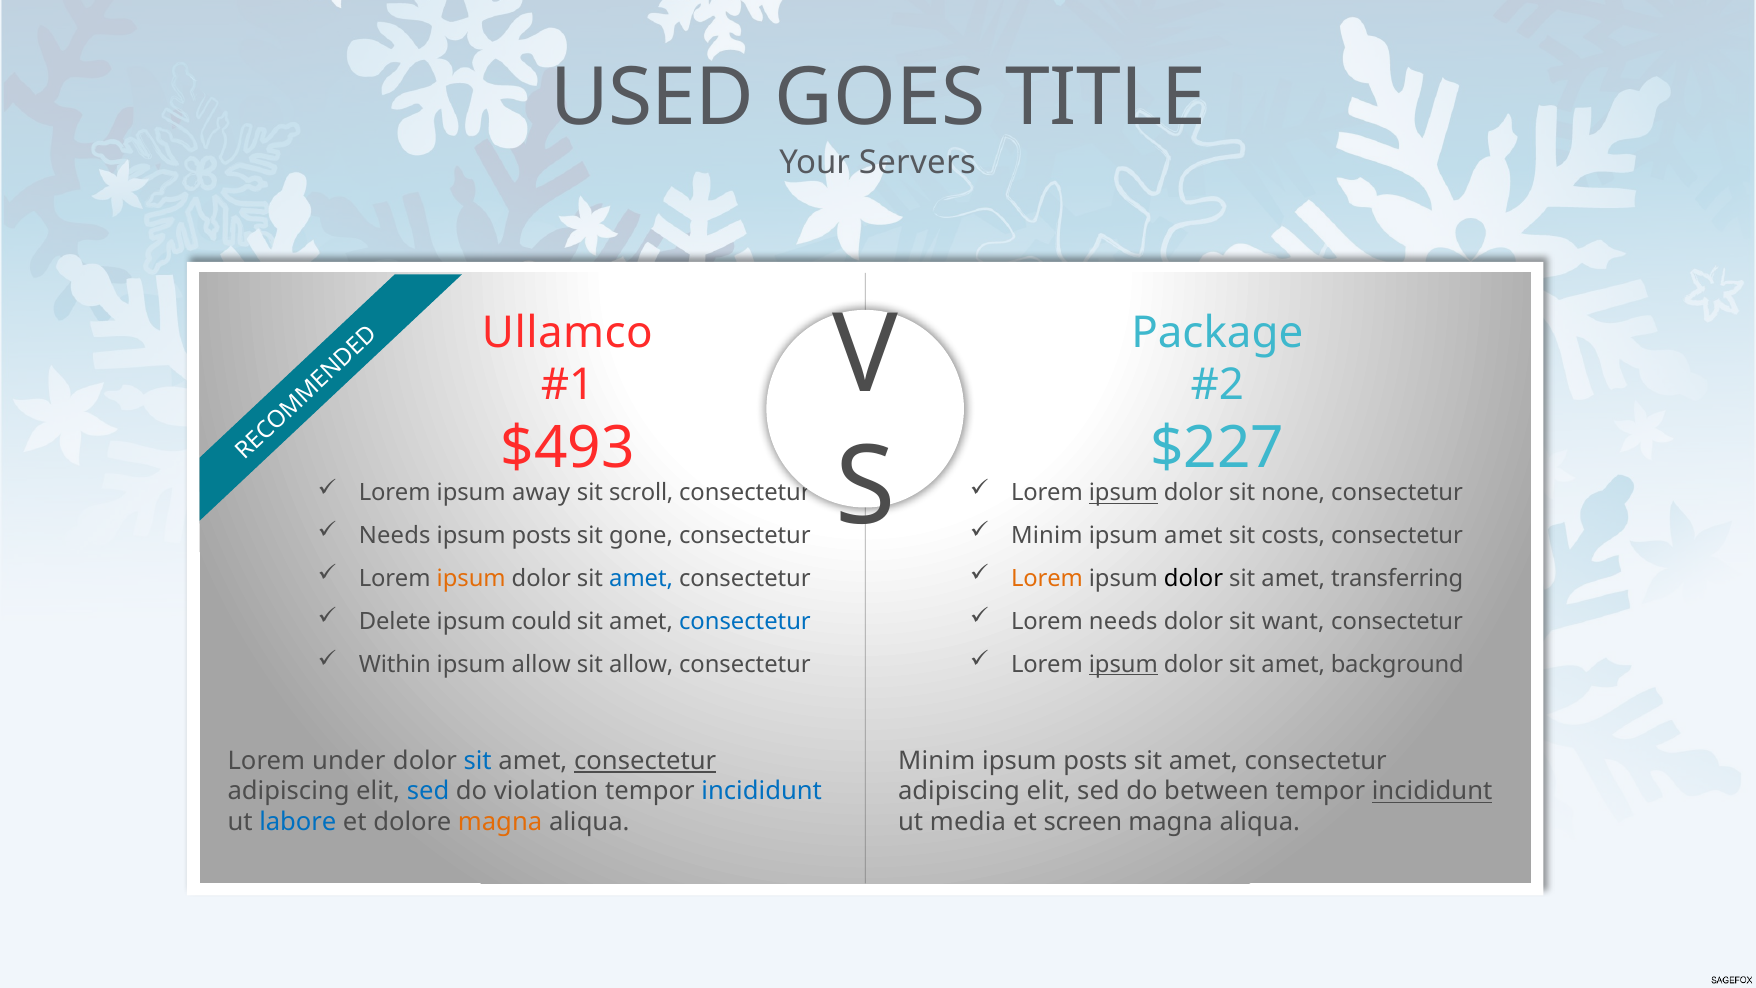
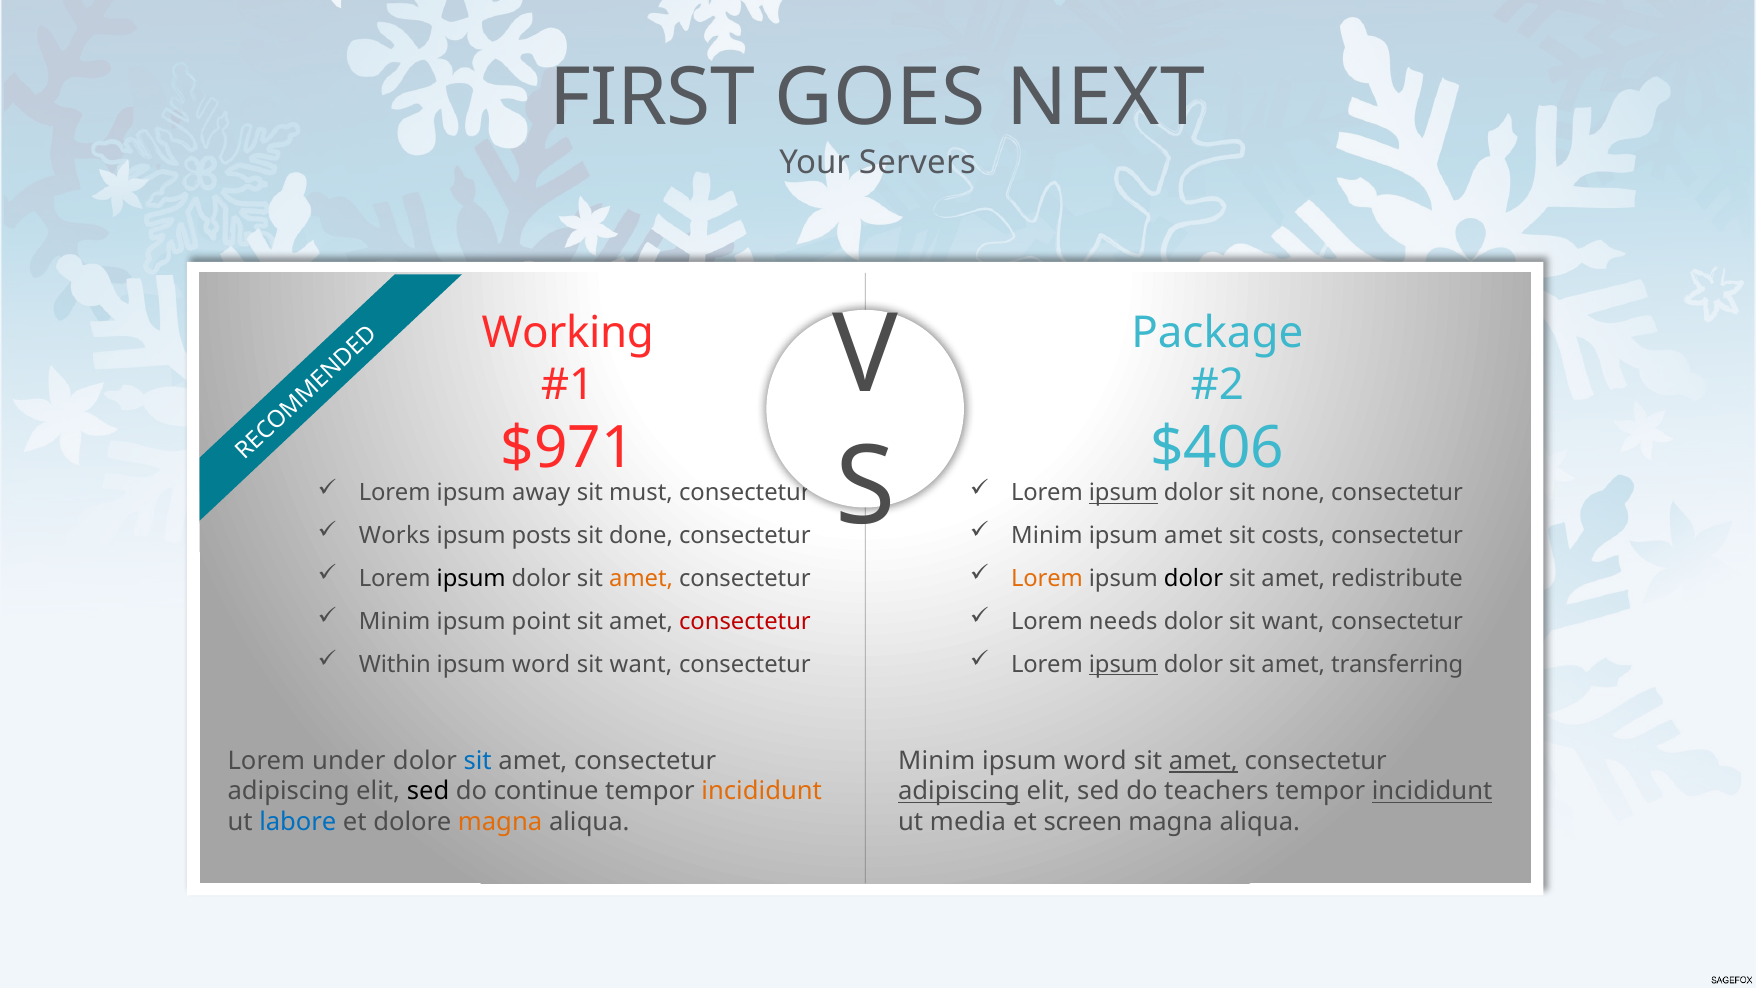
USED: USED -> FIRST
TITLE: TITLE -> NEXT
Ullamco: Ullamco -> Working
$493: $493 -> $971
$227: $227 -> $406
scroll: scroll -> must
Needs at (395, 536): Needs -> Works
gone: gone -> done
ipsum at (471, 579) colour: orange -> black
amet at (641, 579) colour: blue -> orange
transferring: transferring -> redistribute
Delete at (395, 621): Delete -> Minim
could: could -> point
consectetur at (745, 621) colour: blue -> red
allow at (541, 664): allow -> word
allow at (641, 664): allow -> want
background: background -> transferring
consectetur at (645, 761) underline: present -> none
posts at (1095, 761): posts -> word
amet at (1203, 761) underline: none -> present
sed at (428, 791) colour: blue -> black
violation: violation -> continue
incididunt at (762, 791) colour: blue -> orange
adipiscing at (959, 791) underline: none -> present
between: between -> teachers
